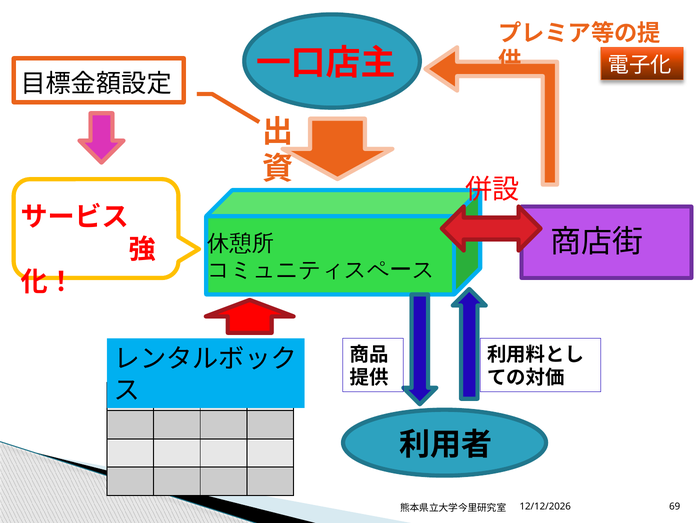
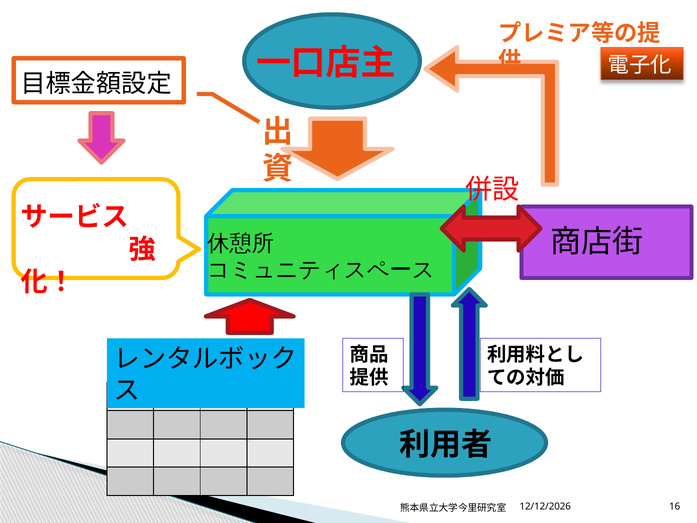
69: 69 -> 16
